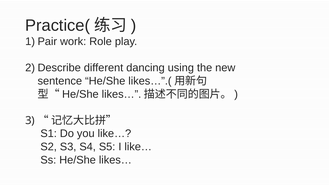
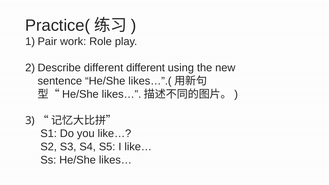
different dancing: dancing -> different
